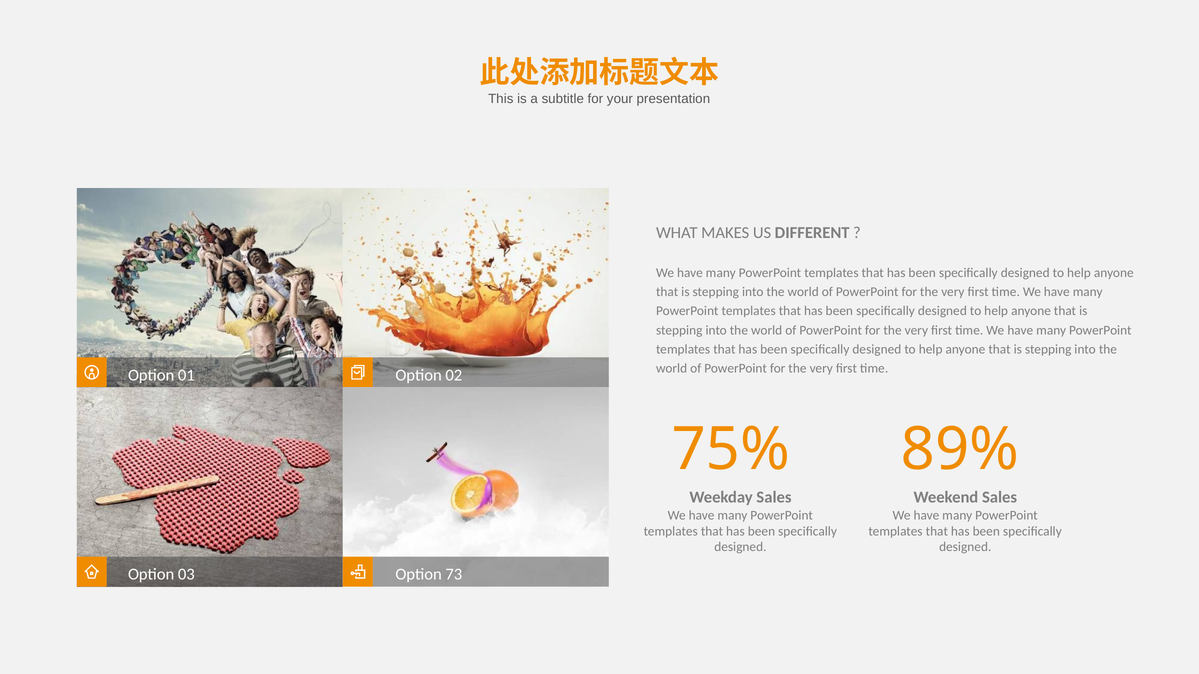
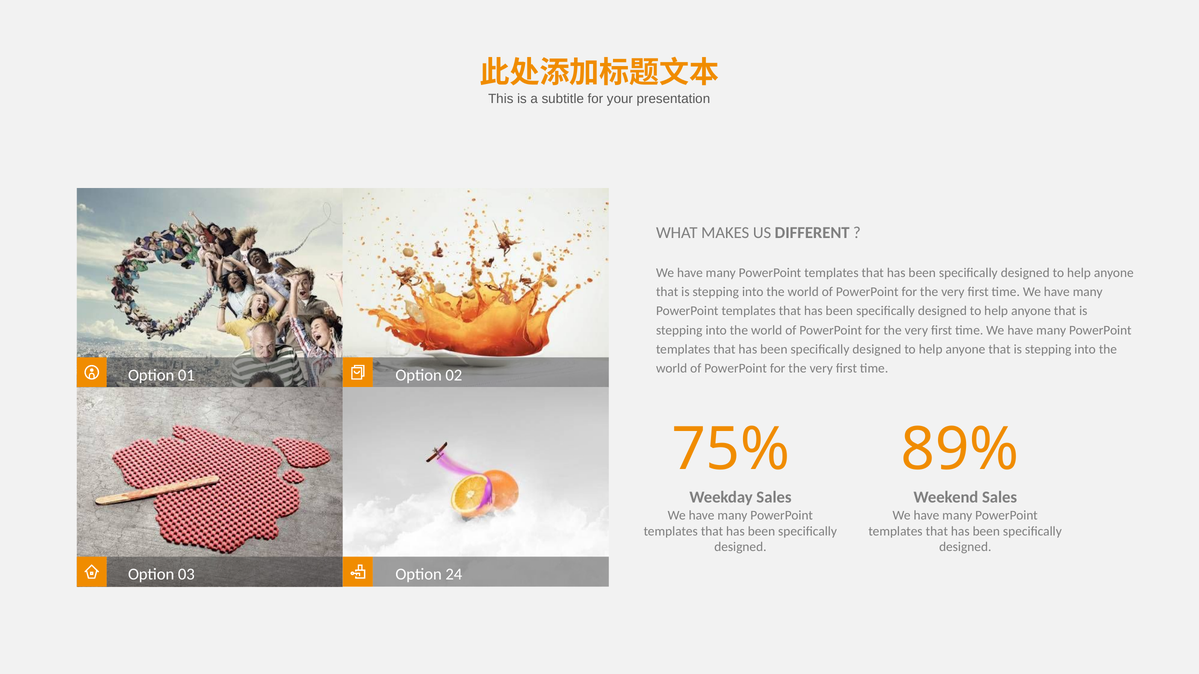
73: 73 -> 24
